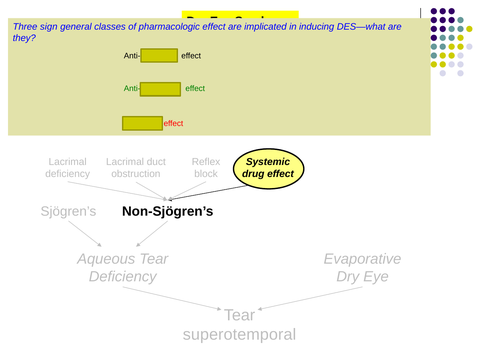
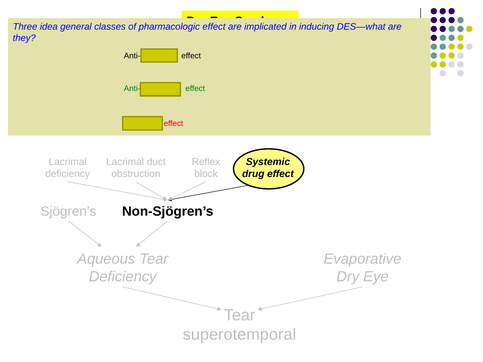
sign: sign -> idea
